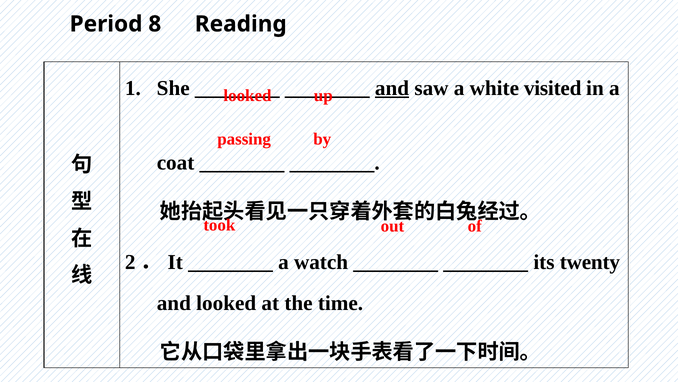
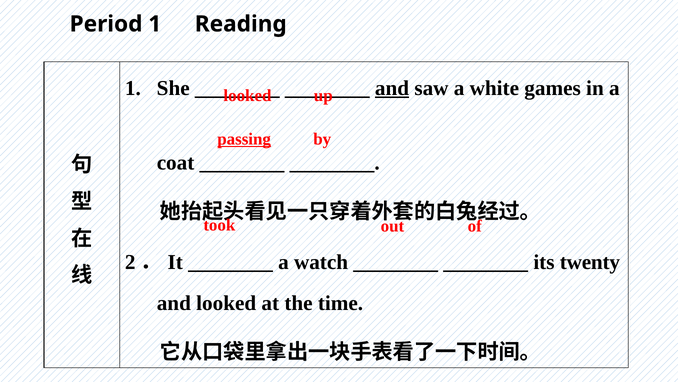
Period 8: 8 -> 1
visited: visited -> games
passing underline: none -> present
